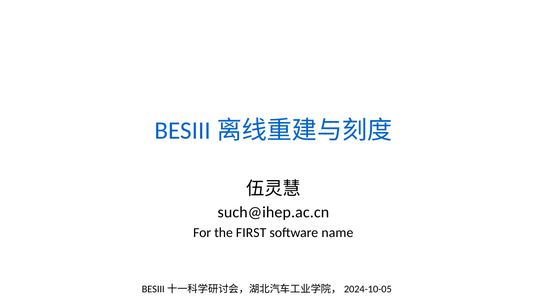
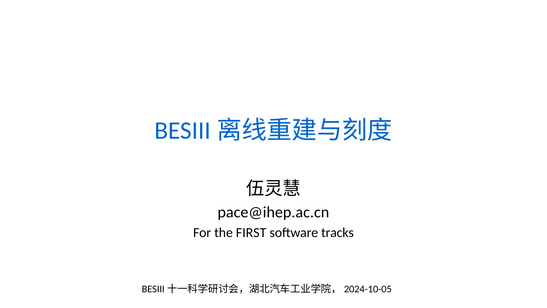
such@ihep.ac.cn: such@ihep.ac.cn -> pace@ihep.ac.cn
name: name -> tracks
